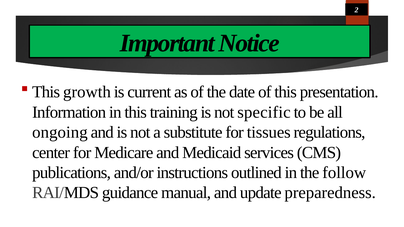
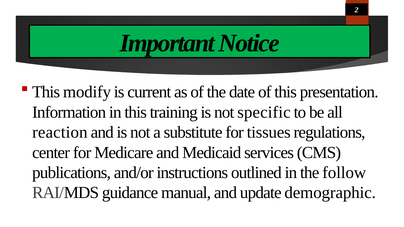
growth: growth -> modify
ongoing: ongoing -> reaction
preparedness: preparedness -> demographic
